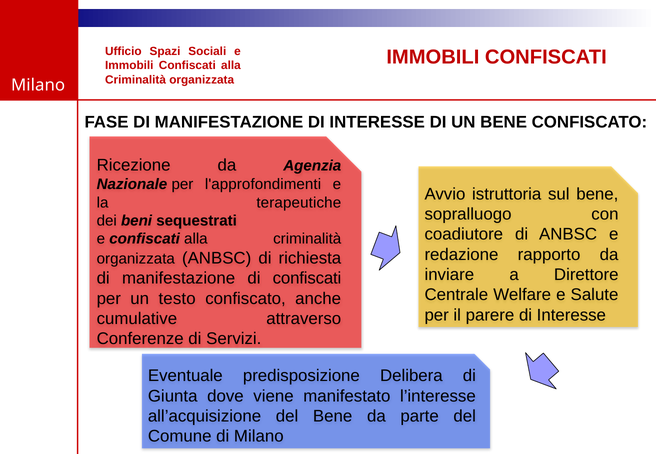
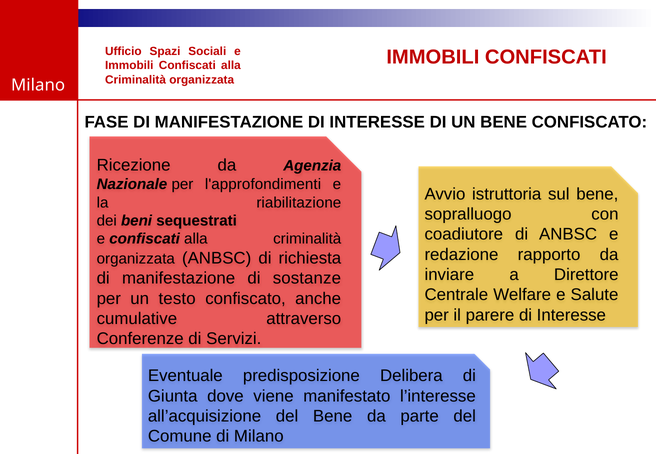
terapeutiche: terapeutiche -> riabilitazione
di confiscati: confiscati -> sostanze
